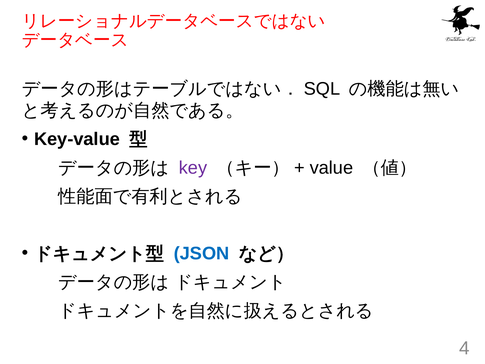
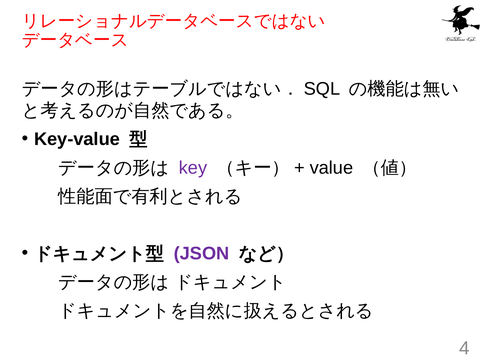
JSON colour: blue -> purple
